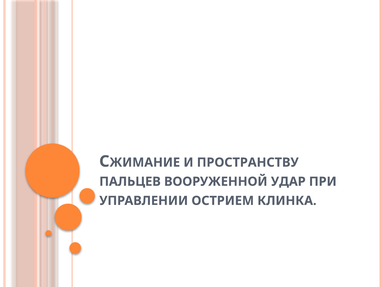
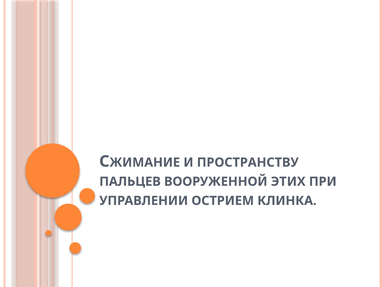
УДАР: УДАР -> ЭТИХ
